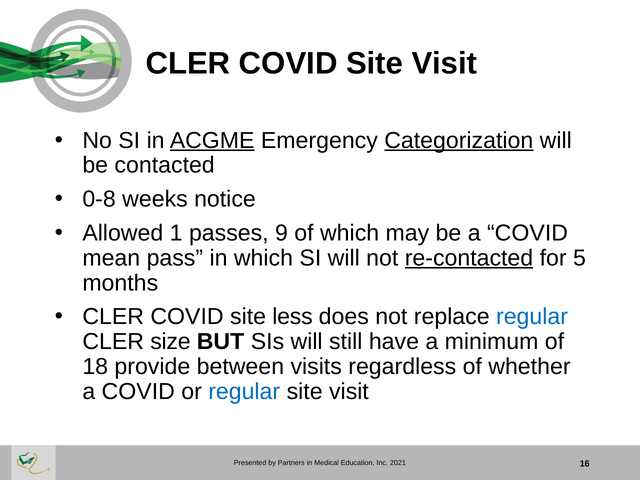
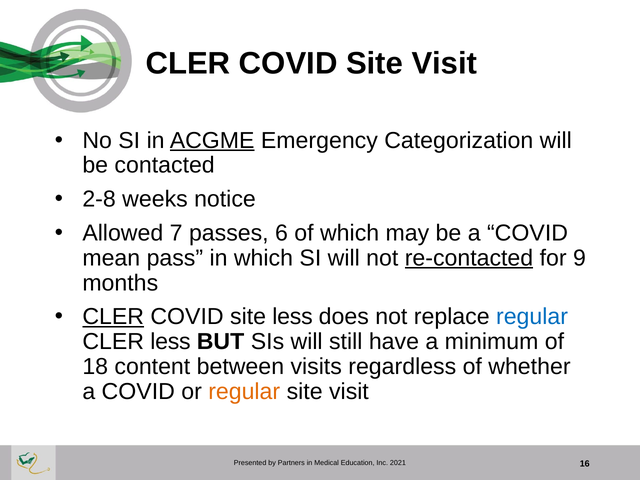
Categorization underline: present -> none
0-8: 0-8 -> 2-8
1: 1 -> 7
9: 9 -> 6
5: 5 -> 9
CLER at (113, 317) underline: none -> present
CLER size: size -> less
provide: provide -> content
regular at (244, 392) colour: blue -> orange
